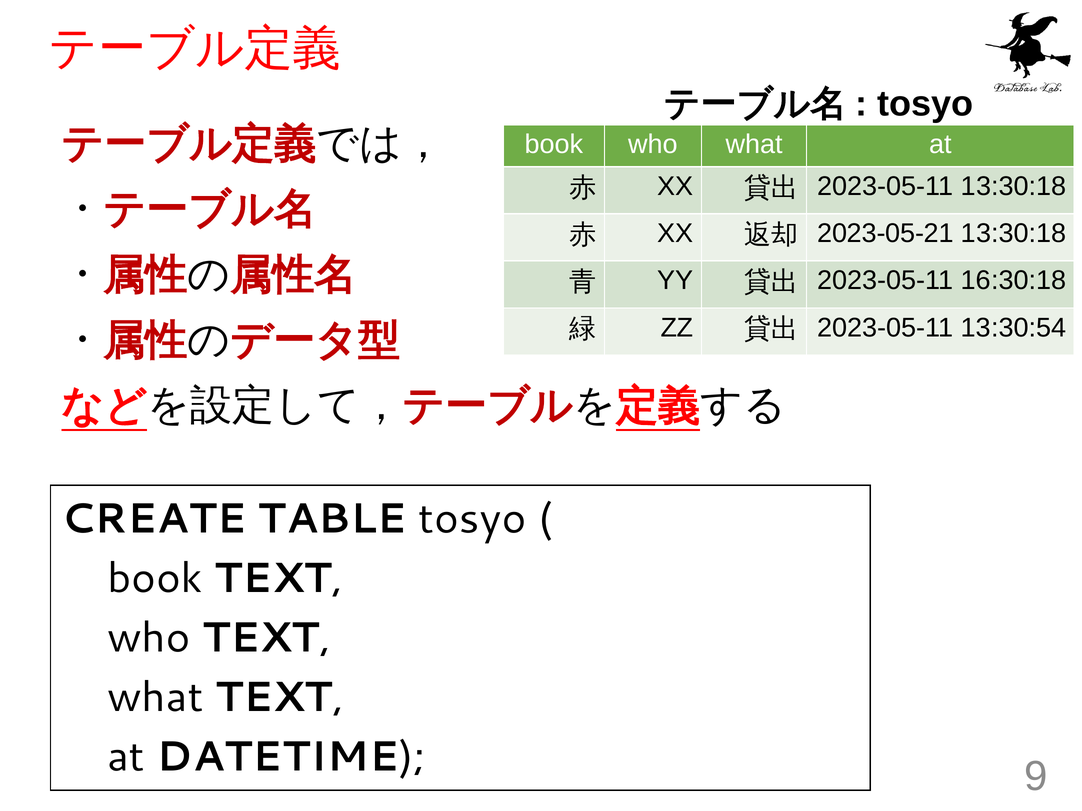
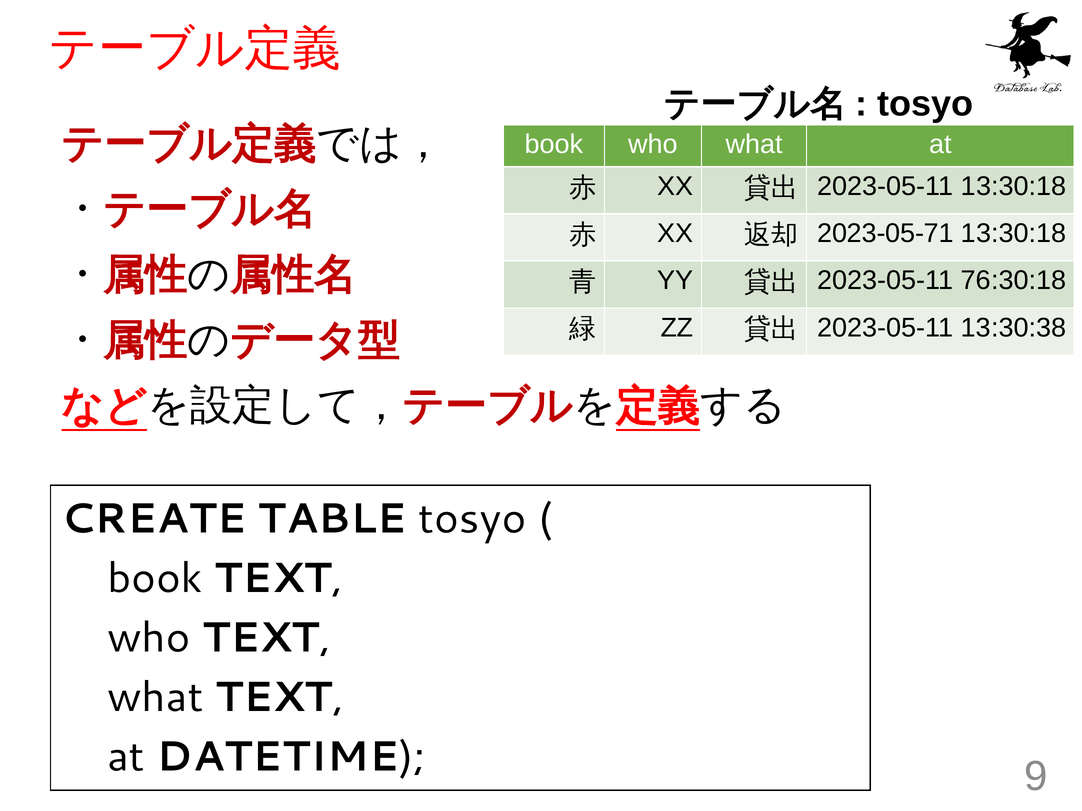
2023-05-21: 2023-05-21 -> 2023-05-71
16:30:18: 16:30:18 -> 76:30:18
13:30:54: 13:30:54 -> 13:30:38
